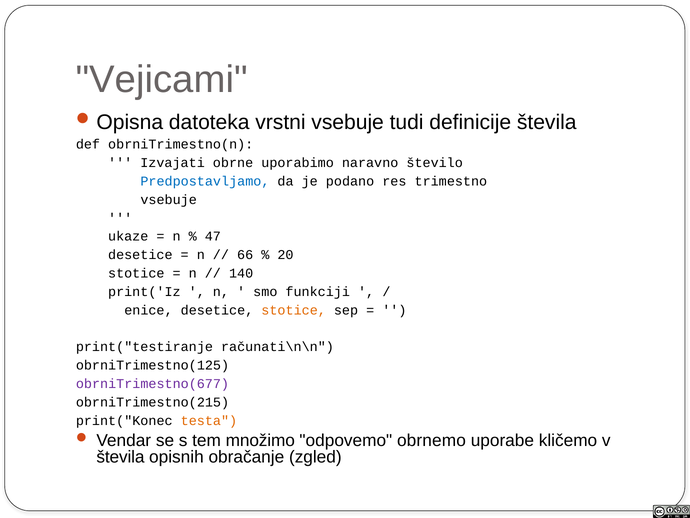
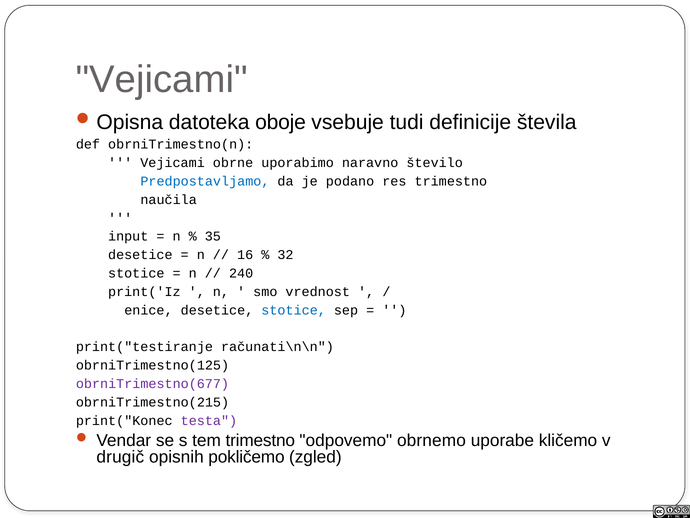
vrstni: vrstni -> oboje
Izvajati at (173, 163): Izvajati -> Vejicami
vsebuje at (169, 200): vsebuje -> naučila
ukaze: ukaze -> input
47: 47 -> 35
66: 66 -> 16
20: 20 -> 32
140: 140 -> 240
funkciji: funkciji -> vrednost
stotice at (294, 310) colour: orange -> blue
testa colour: orange -> purple
tem množimo: množimo -> trimestno
števila at (120, 457): števila -> drugič
obračanje: obračanje -> pokličemo
